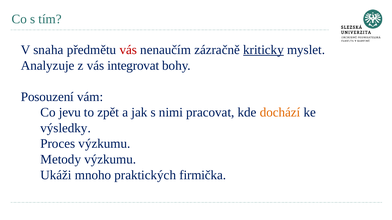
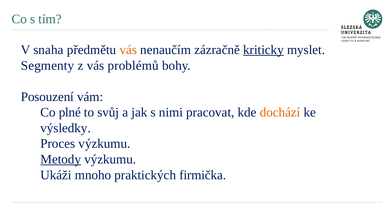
vás at (128, 50) colour: red -> orange
Analyzuje: Analyzuje -> Segmenty
integrovat: integrovat -> problémů
jevu: jevu -> plné
zpět: zpět -> svůj
Metody underline: none -> present
